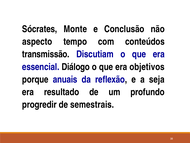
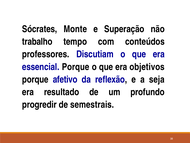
Conclusão: Conclusão -> Superação
aspecto: aspecto -> trabalho
transmissão: transmissão -> professores
essencial Diálogo: Diálogo -> Porque
anuais: anuais -> afetivo
